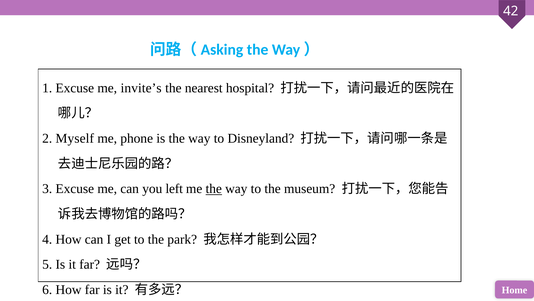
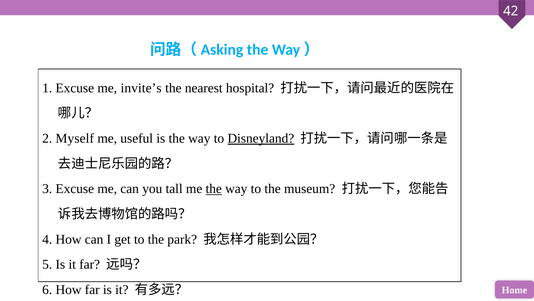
phone: phone -> useful
Disneyland underline: none -> present
left: left -> tall
